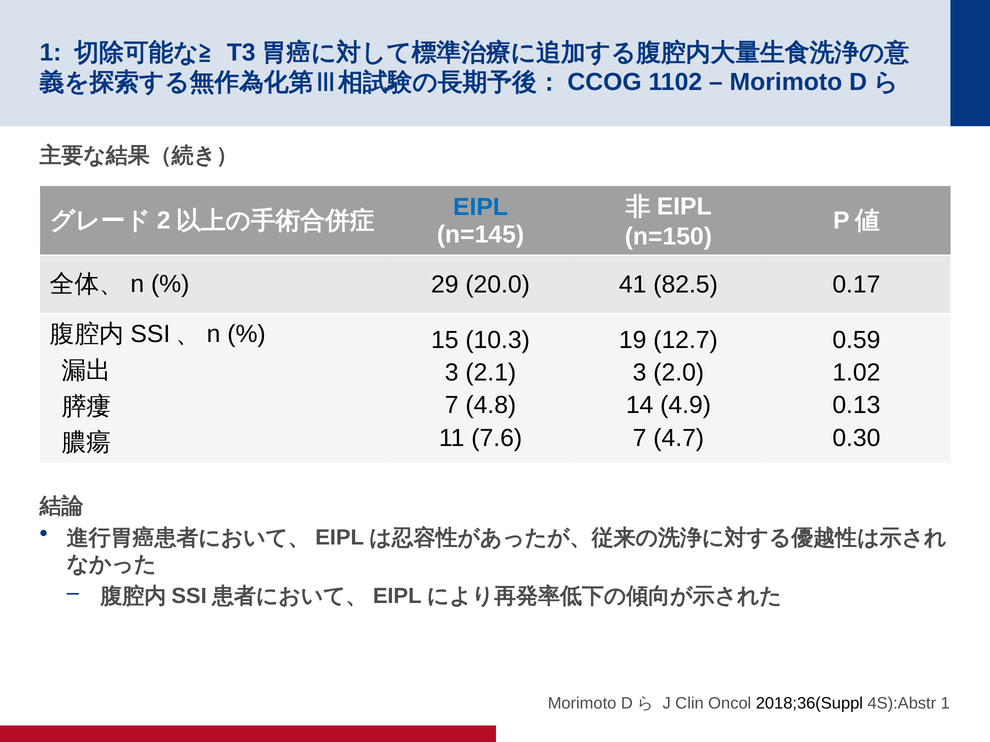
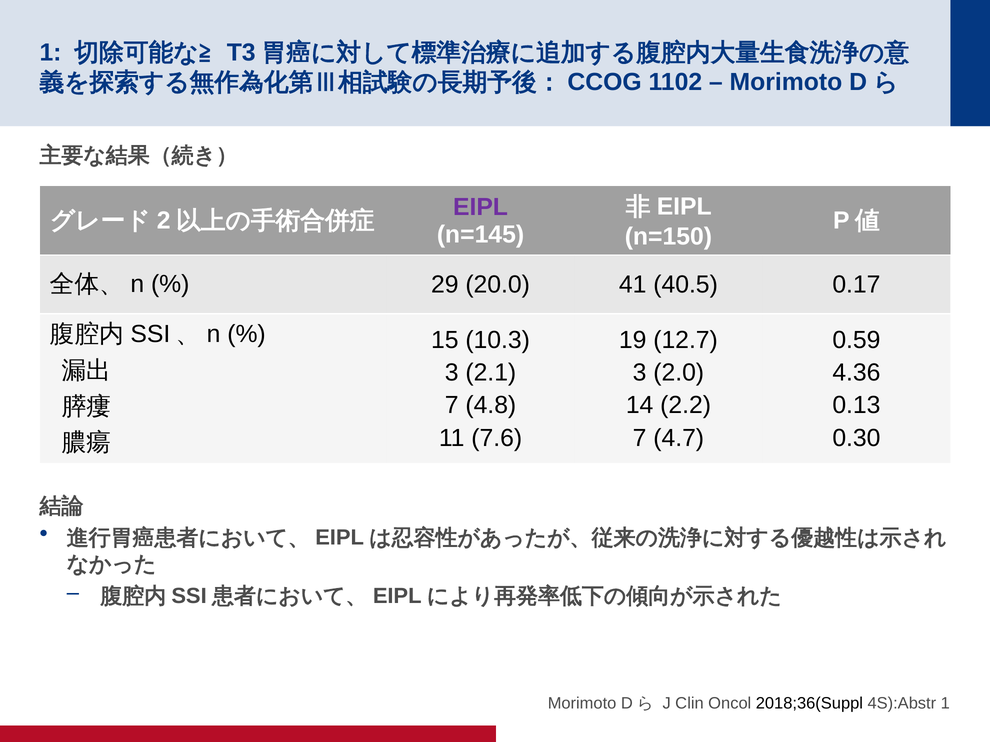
EIPL at (481, 207) colour: blue -> purple
82.5: 82.5 -> 40.5
1.02: 1.02 -> 4.36
4.9: 4.9 -> 2.2
